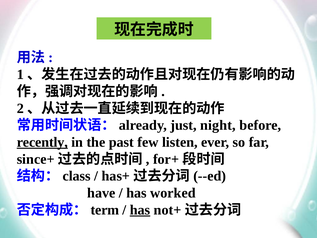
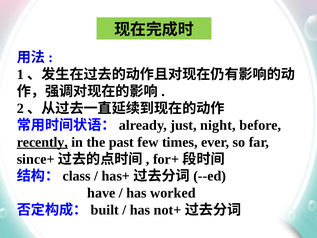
listen: listen -> times
term: term -> built
has at (140, 210) underline: present -> none
